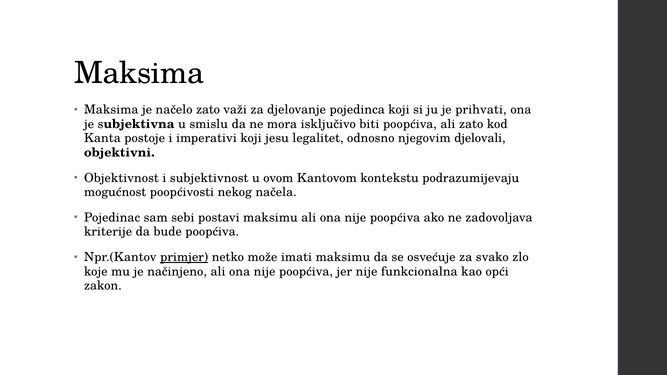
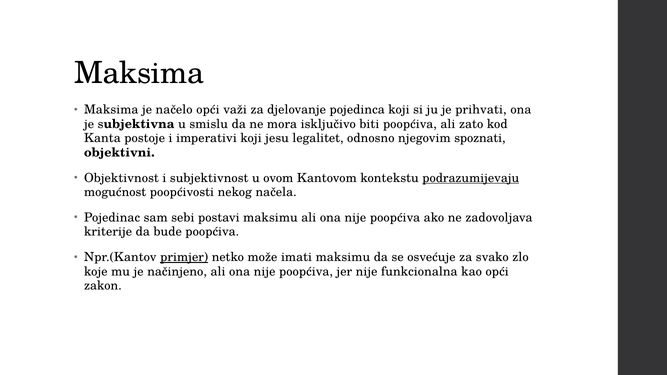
načelo zato: zato -> opći
djelovali: djelovali -> spoznati
podrazumijevaju underline: none -> present
